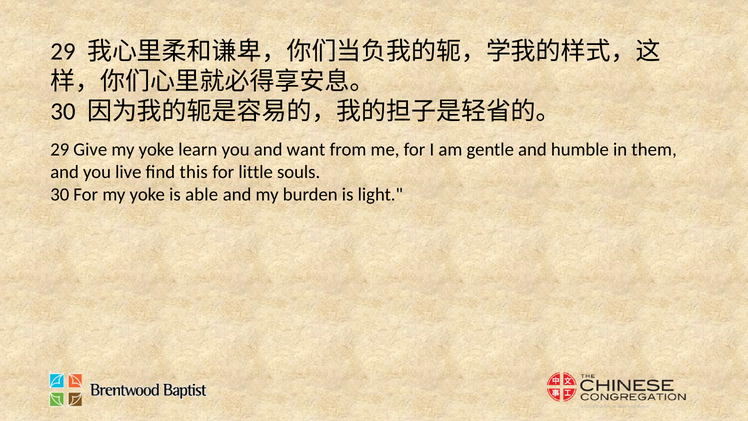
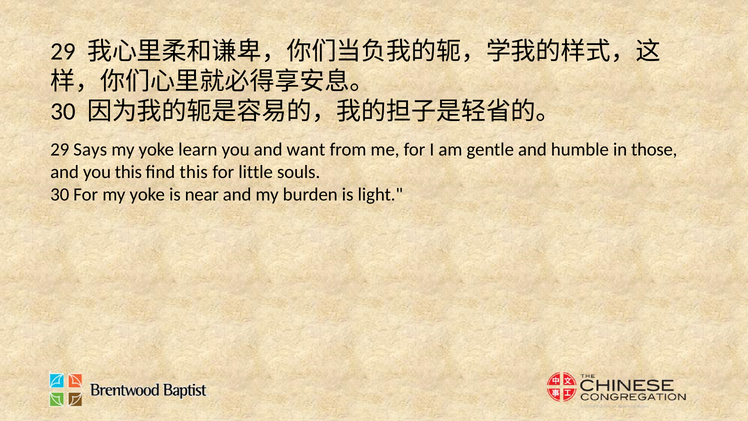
Give: Give -> Says
them: them -> those
you live: live -> this
able: able -> near
